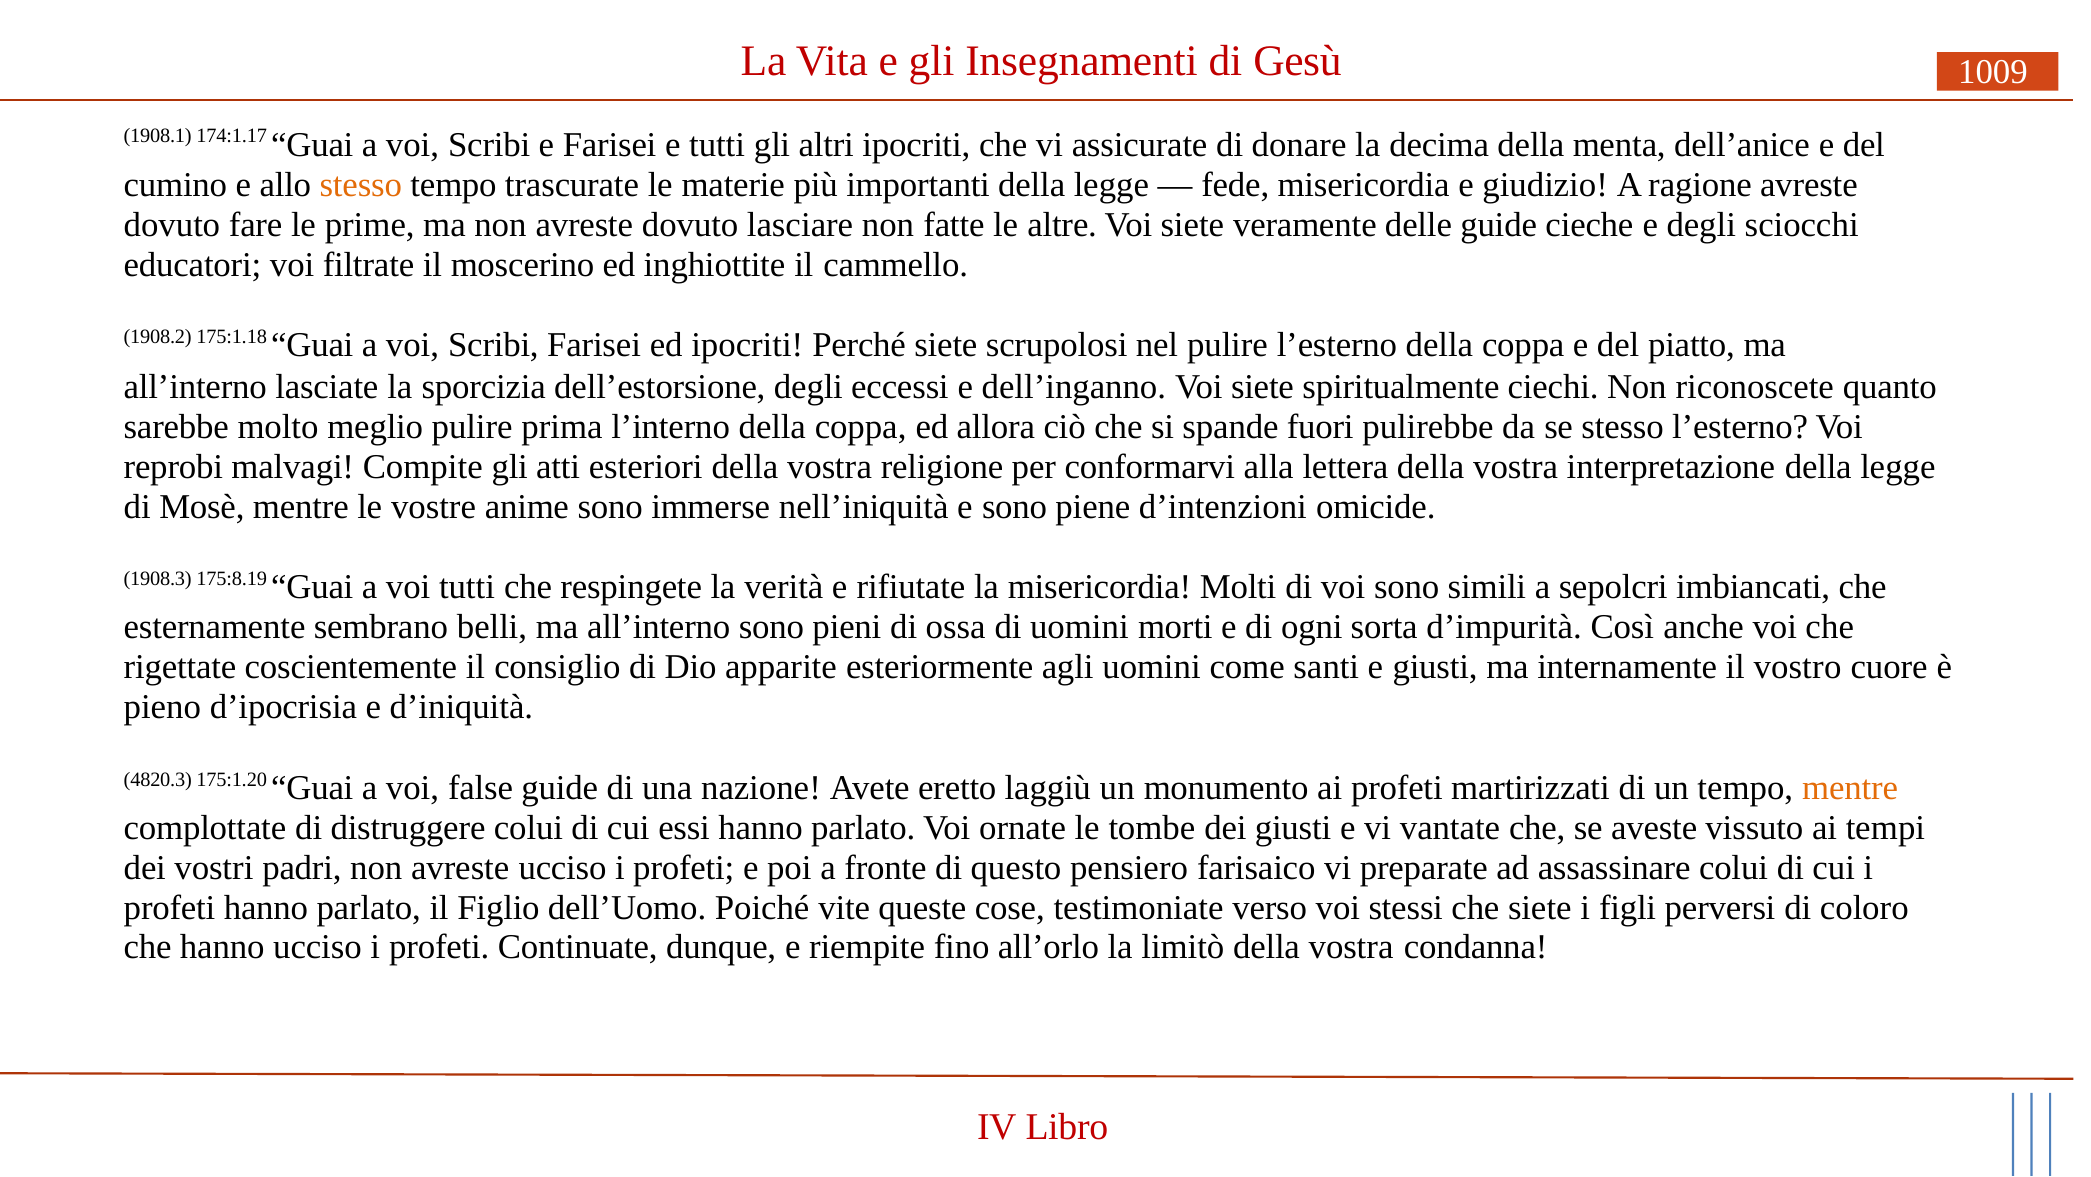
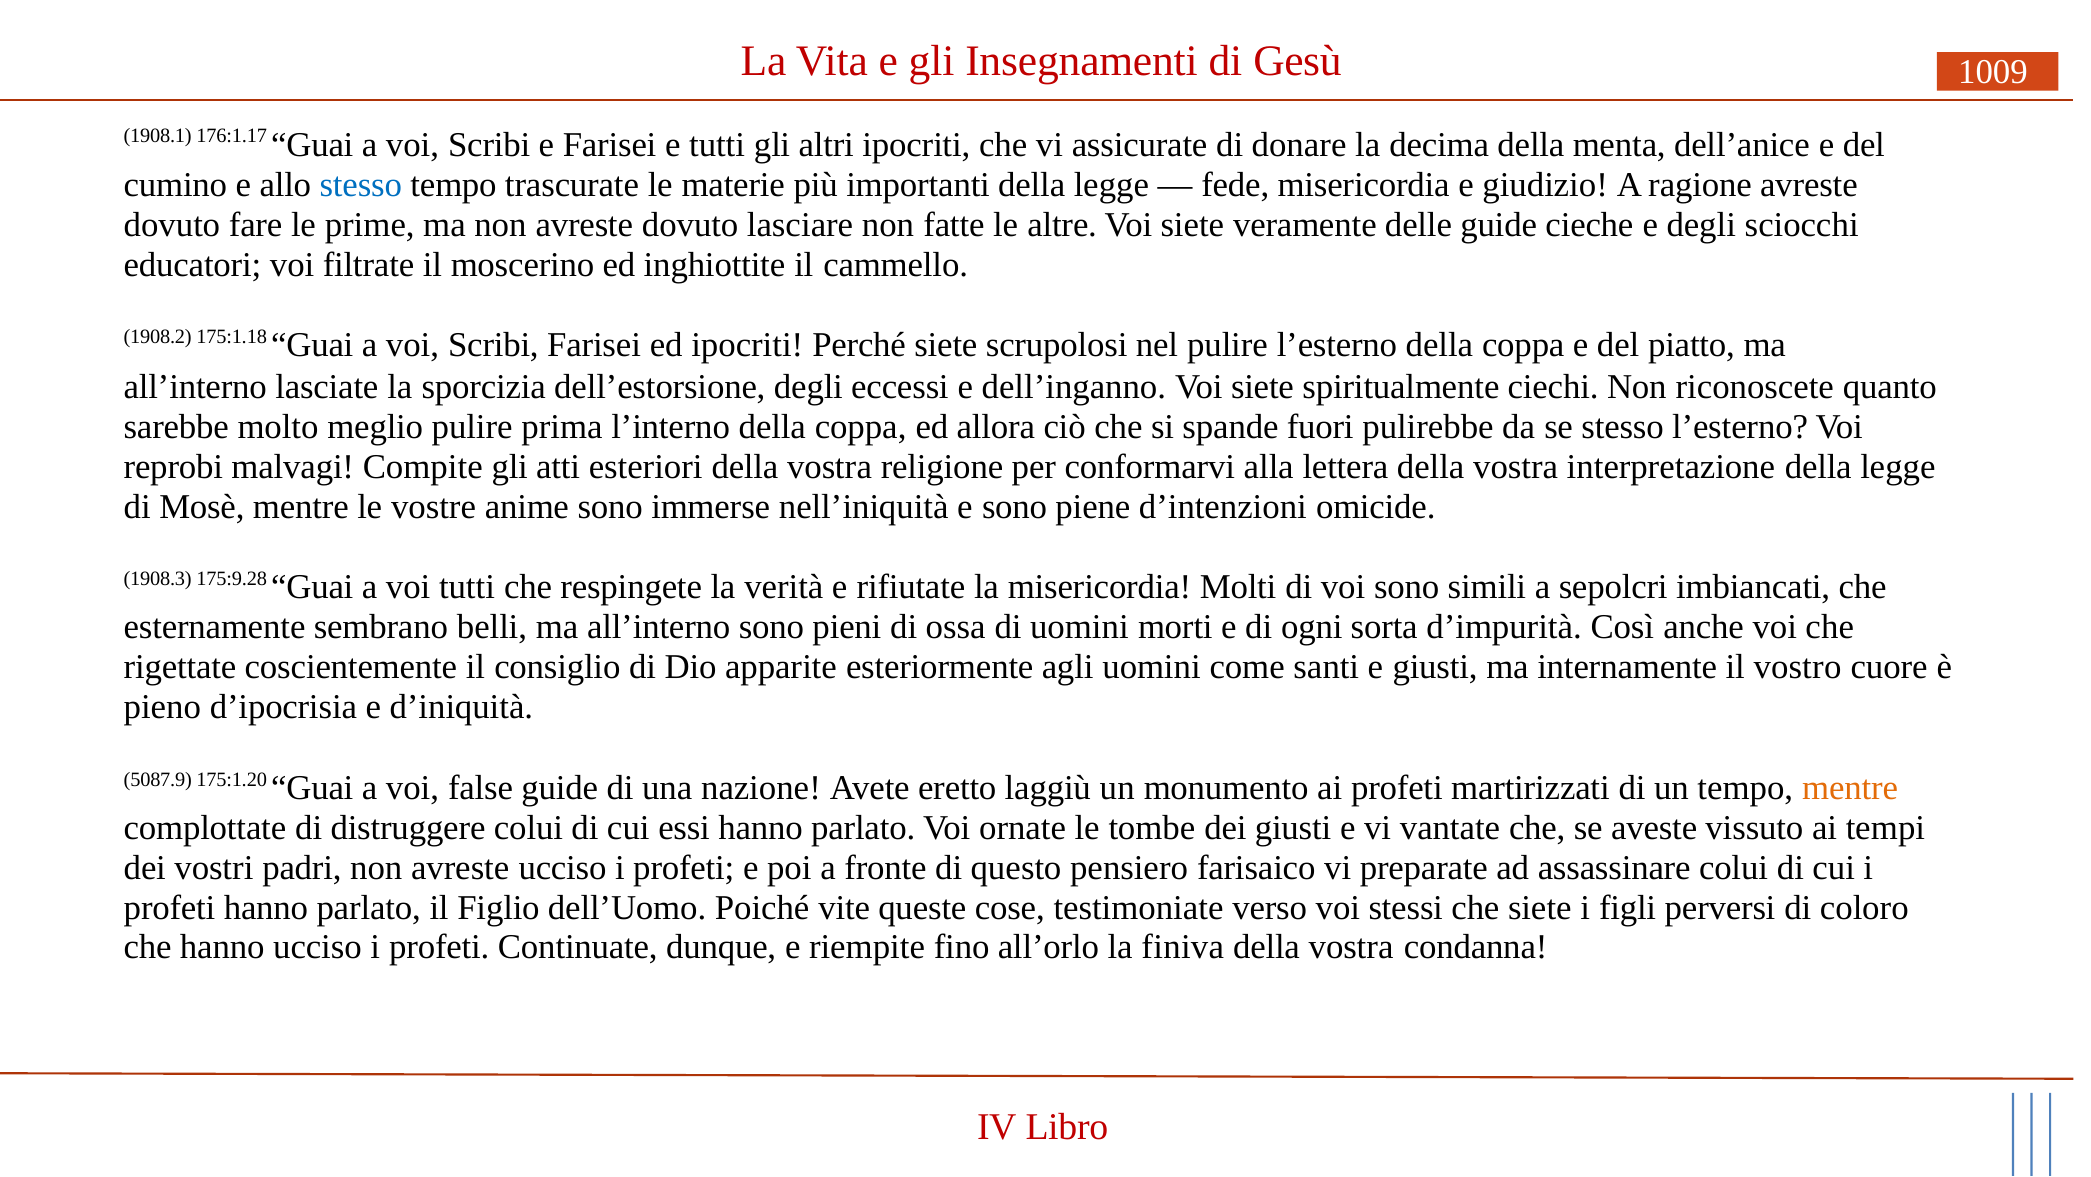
174:1.17: 174:1.17 -> 176:1.17
stesso at (361, 185) colour: orange -> blue
175:8.19: 175:8.19 -> 175:9.28
4820.3: 4820.3 -> 5087.9
limitò: limitò -> finiva
